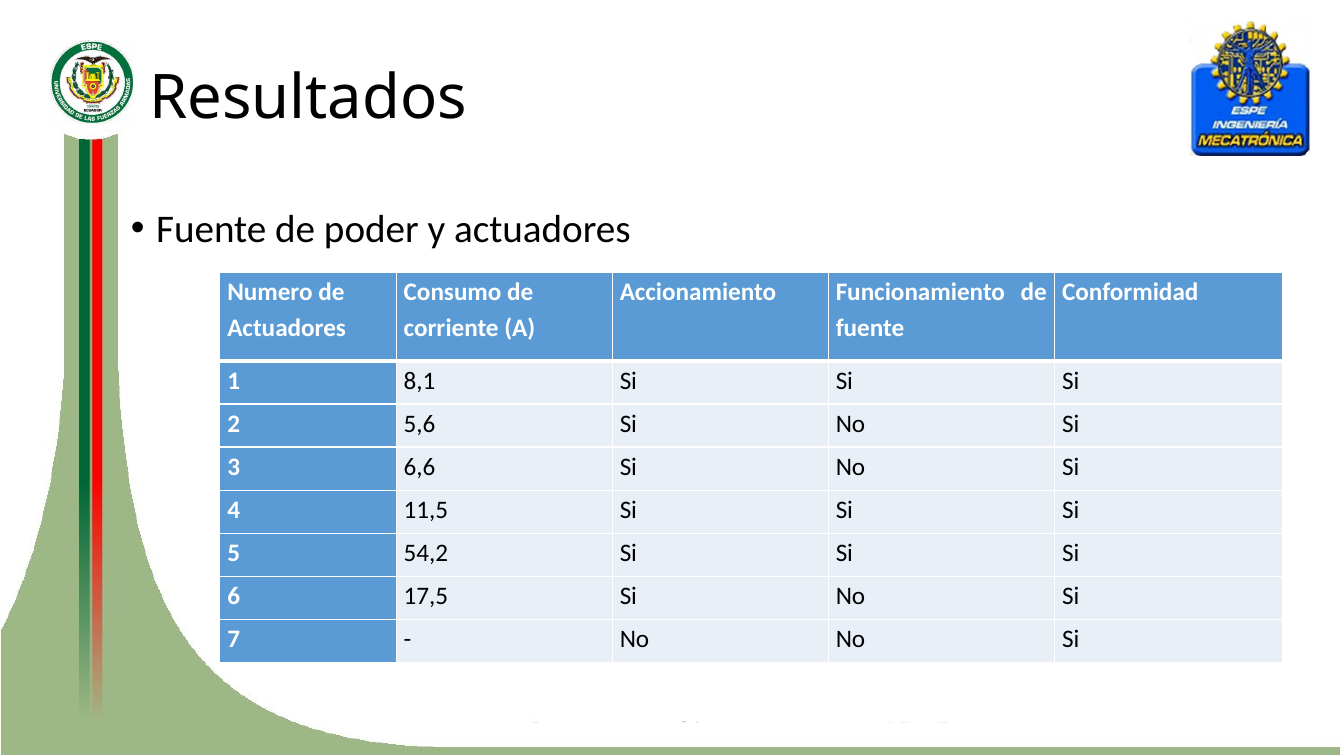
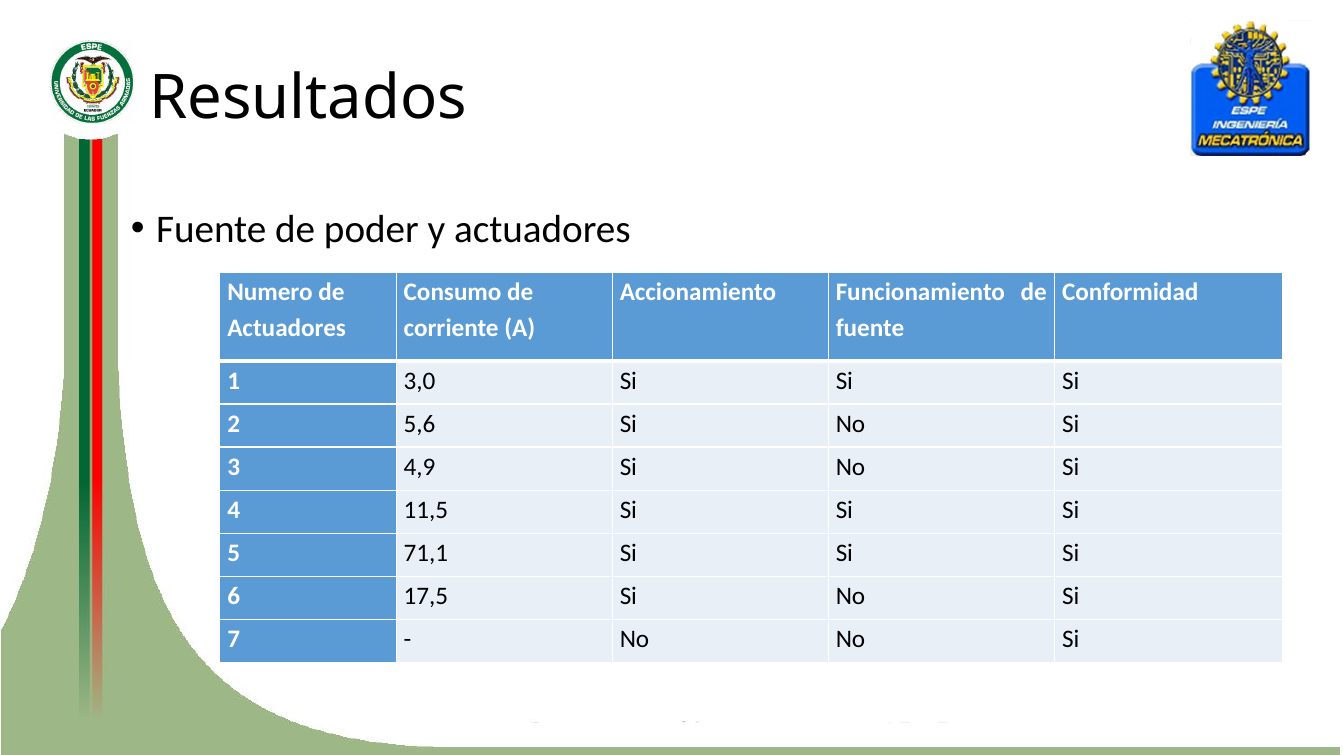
8,1: 8,1 -> 3,0
6,6: 6,6 -> 4,9
54,2: 54,2 -> 71,1
